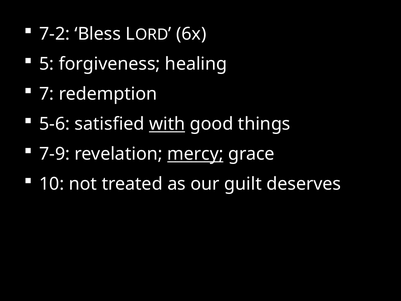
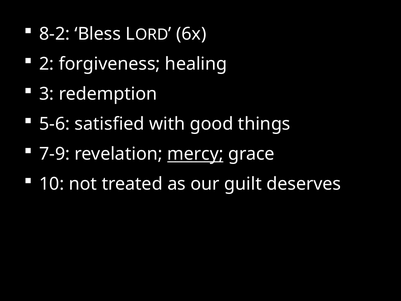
7-2: 7-2 -> 8-2
5: 5 -> 2
7: 7 -> 3
with underline: present -> none
